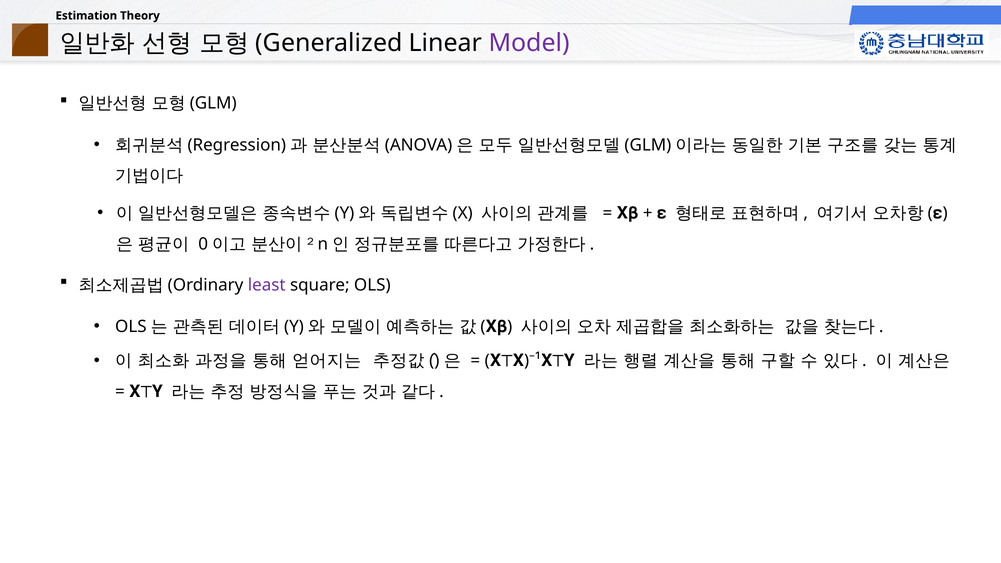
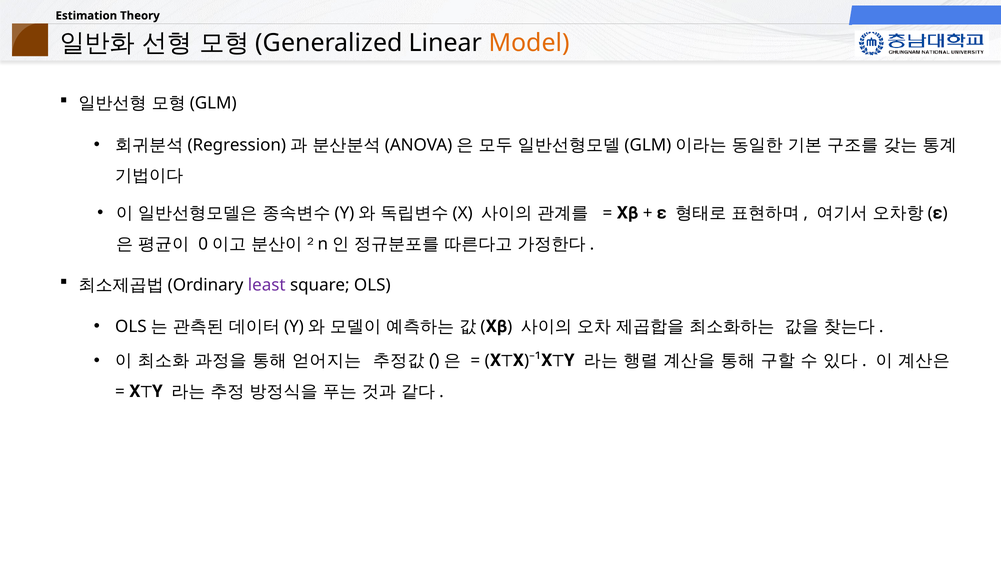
Model colour: purple -> orange
